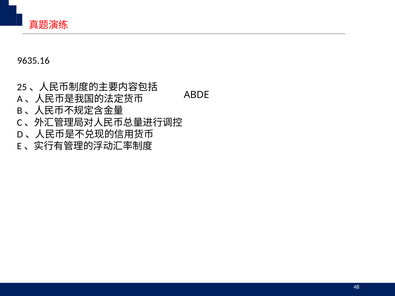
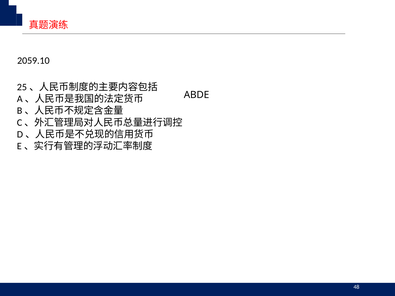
9635.16: 9635.16 -> 2059.10
